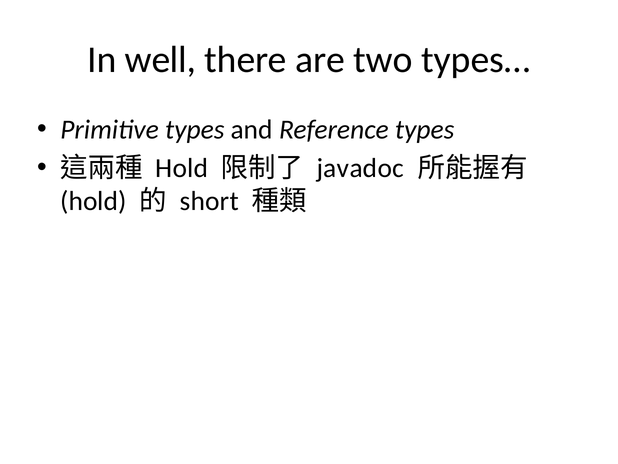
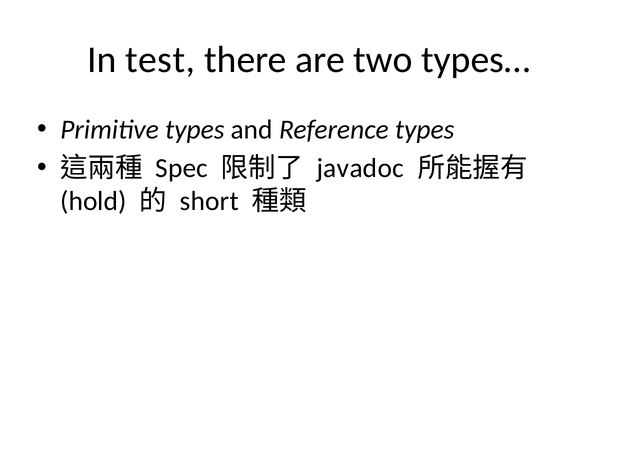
well: well -> test
Hold at (182, 168): Hold -> Spec
